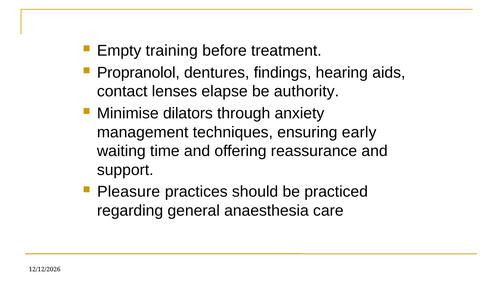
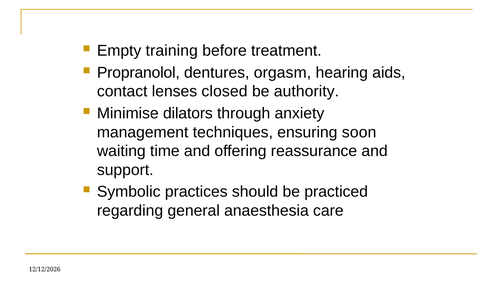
findings: findings -> orgasm
elapse: elapse -> closed
early: early -> soon
Pleasure: Pleasure -> Symbolic
